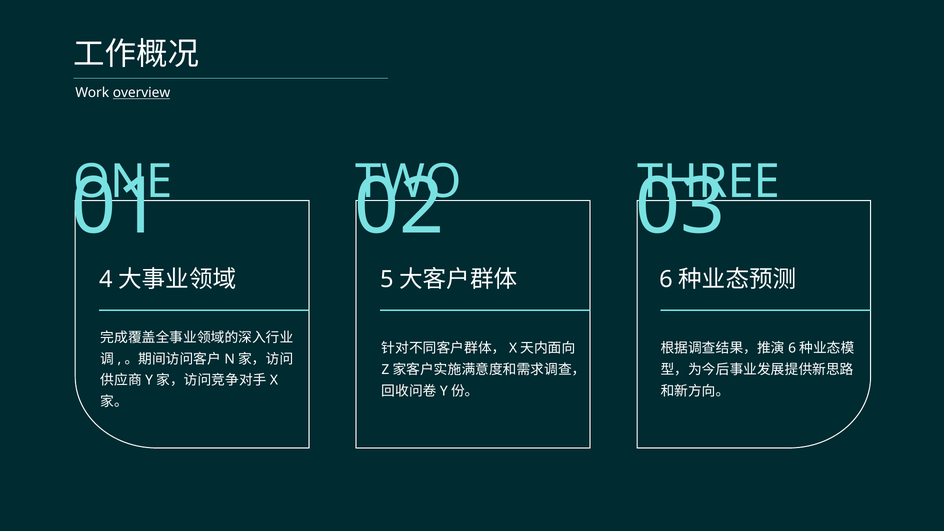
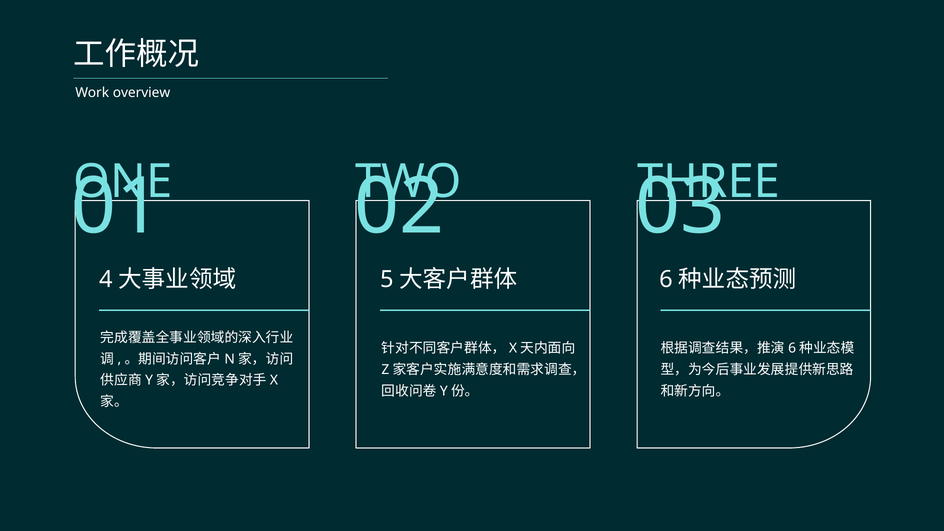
overview underline: present -> none
